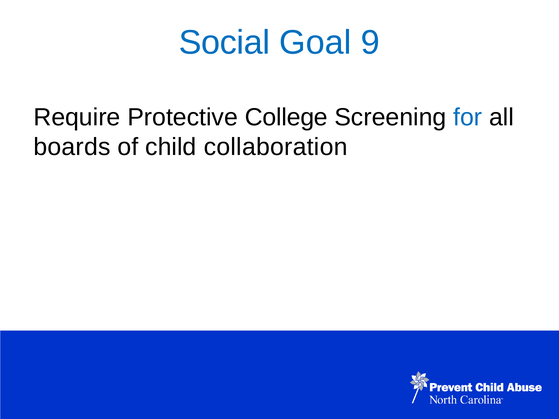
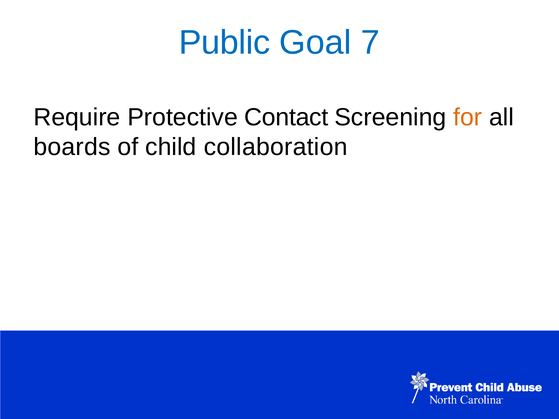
Social: Social -> Public
9: 9 -> 7
College: College -> Contact
for colour: blue -> orange
